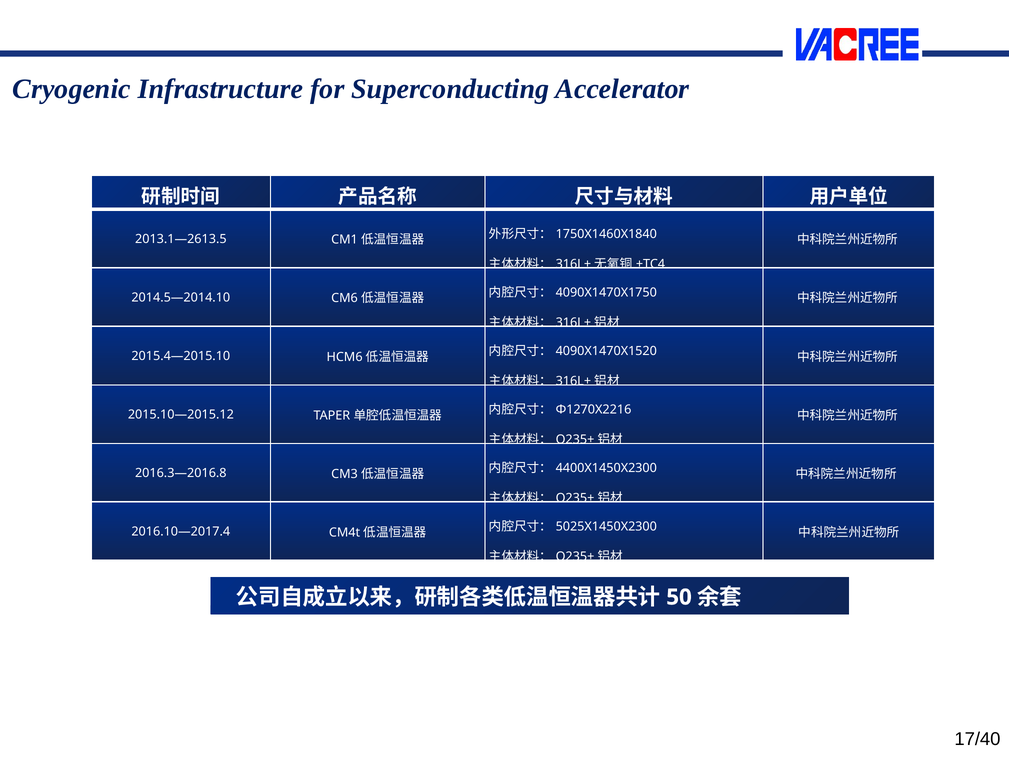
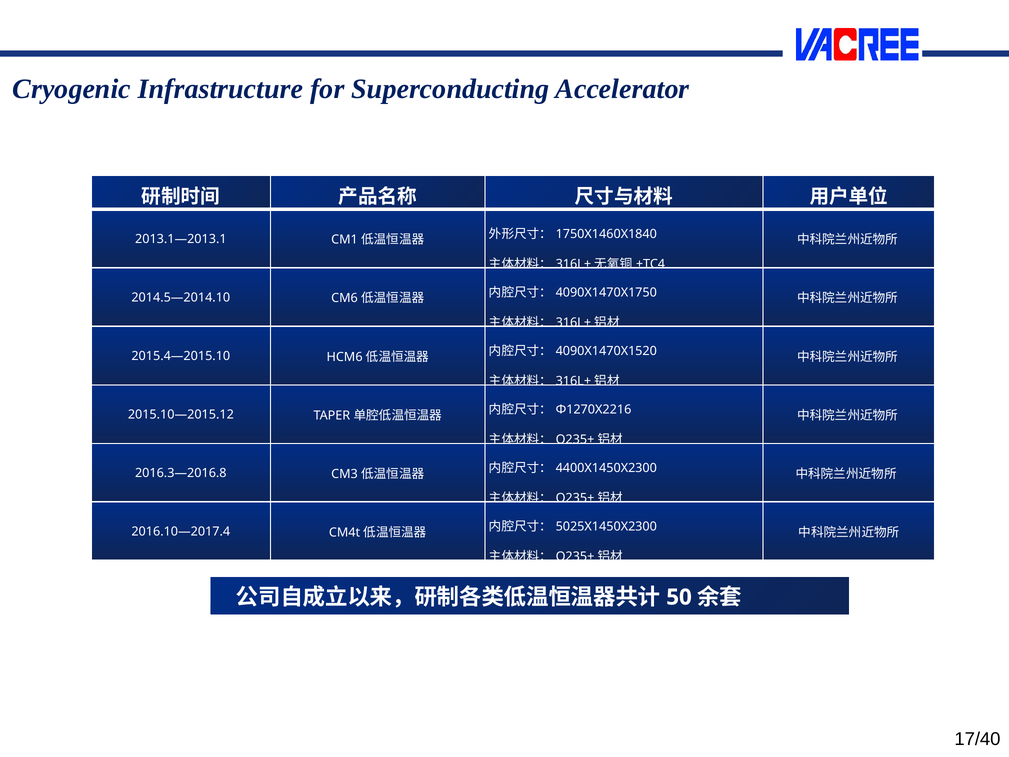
2013.1—2613.5: 2013.1—2613.5 -> 2013.1—2013.1
